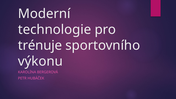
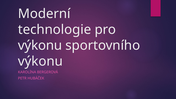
trénuje at (40, 45): trénuje -> výkonu
